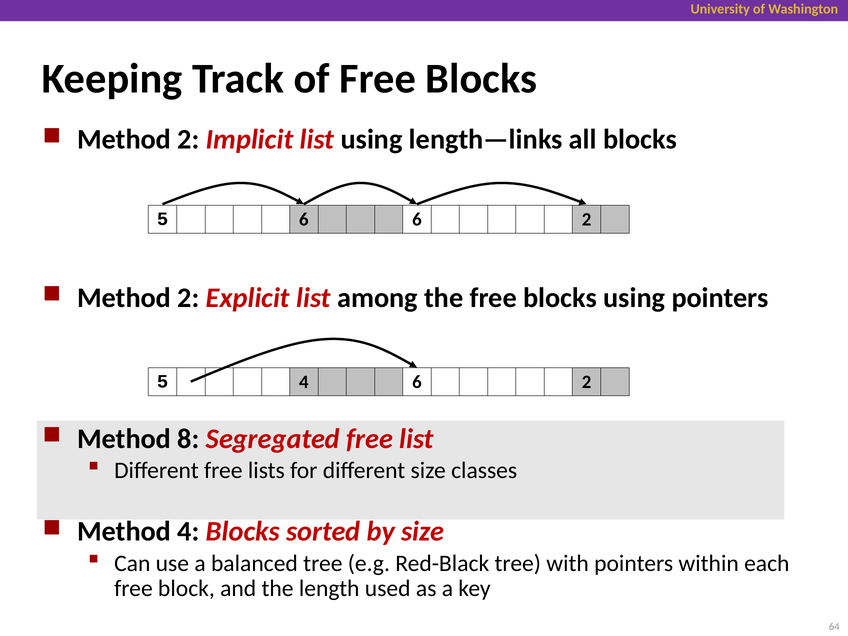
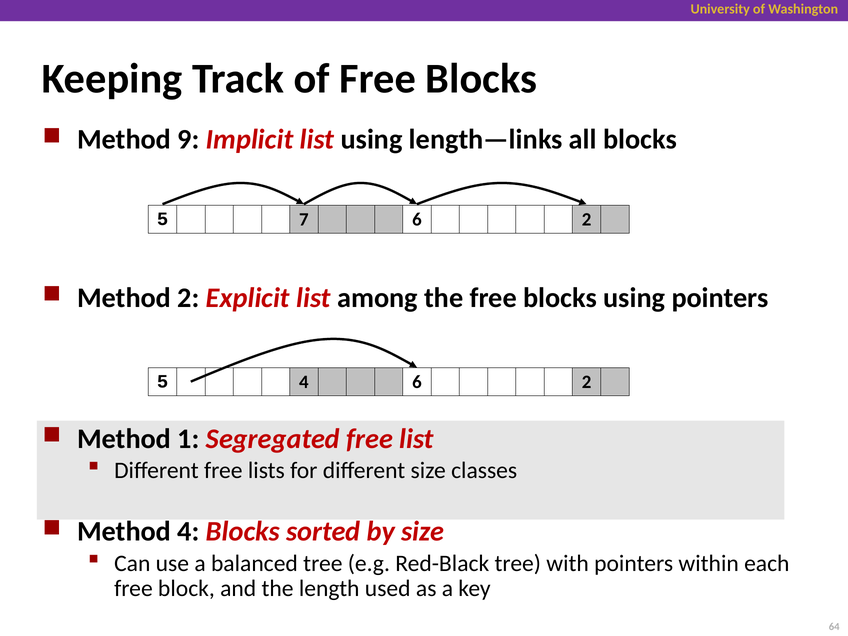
2 at (189, 140): 2 -> 9
5 6: 6 -> 7
8: 8 -> 1
